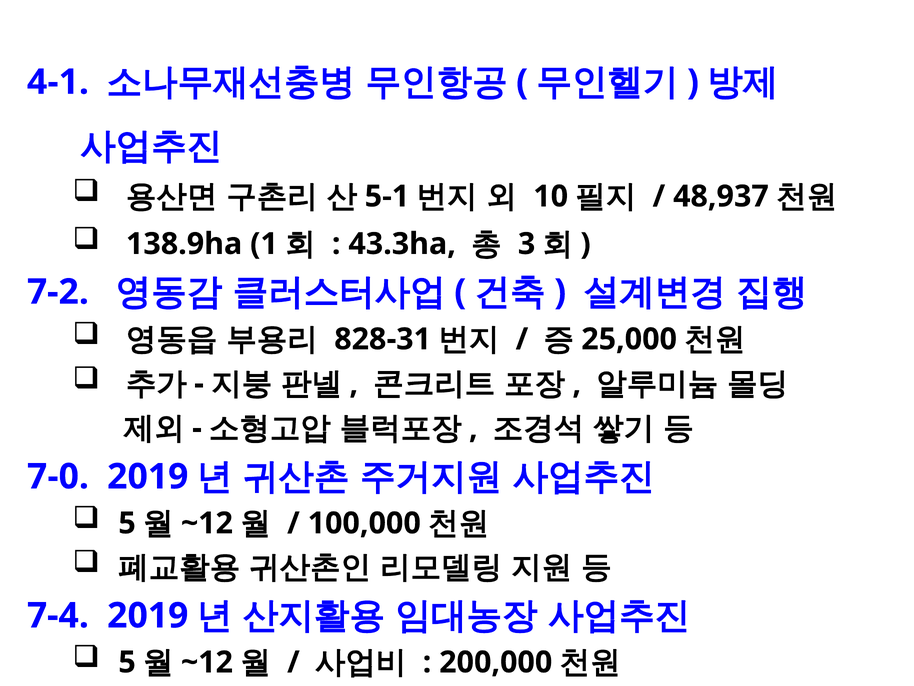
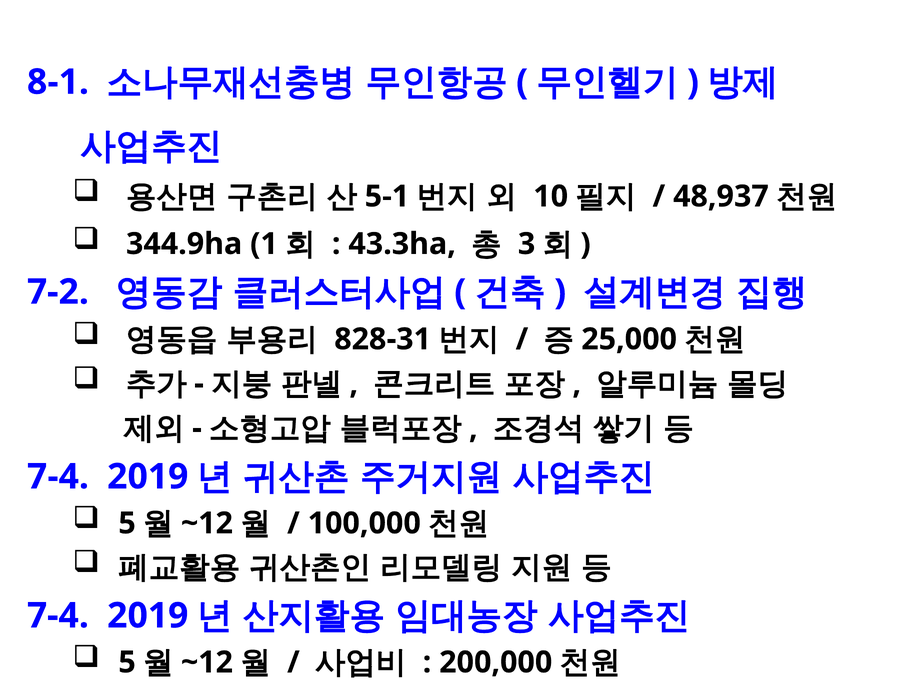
4-1: 4-1 -> 8-1
138.9ha: 138.9ha -> 344.9ha
7-0 at (58, 476): 7-0 -> 7-4
